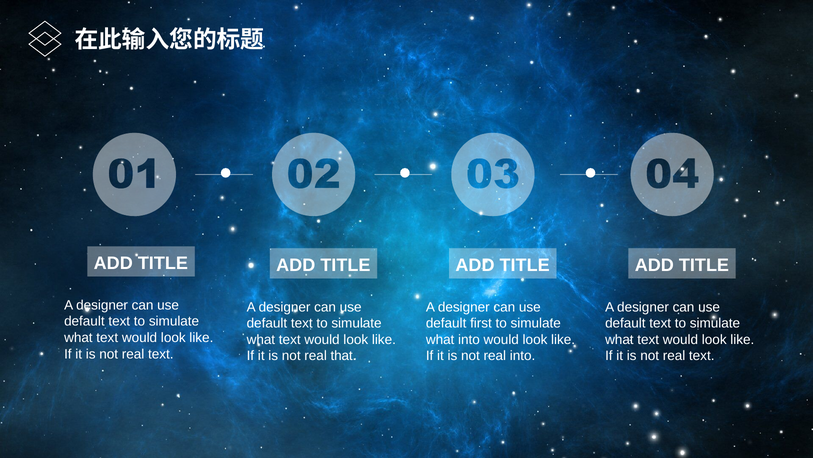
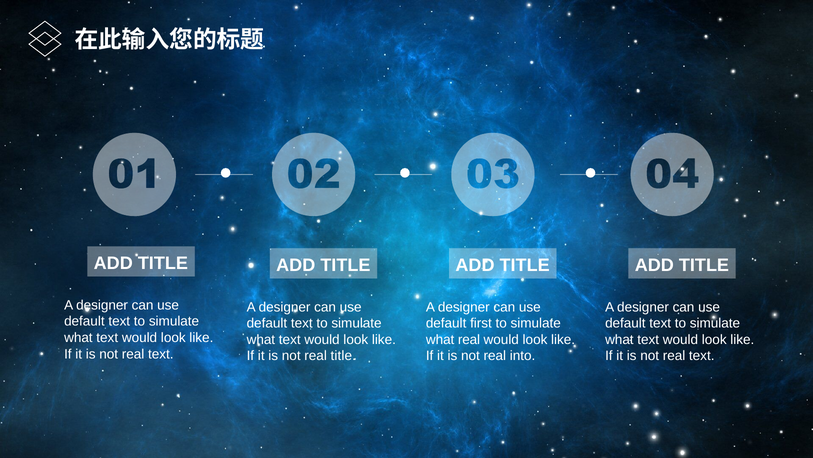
what into: into -> real
real that: that -> title
